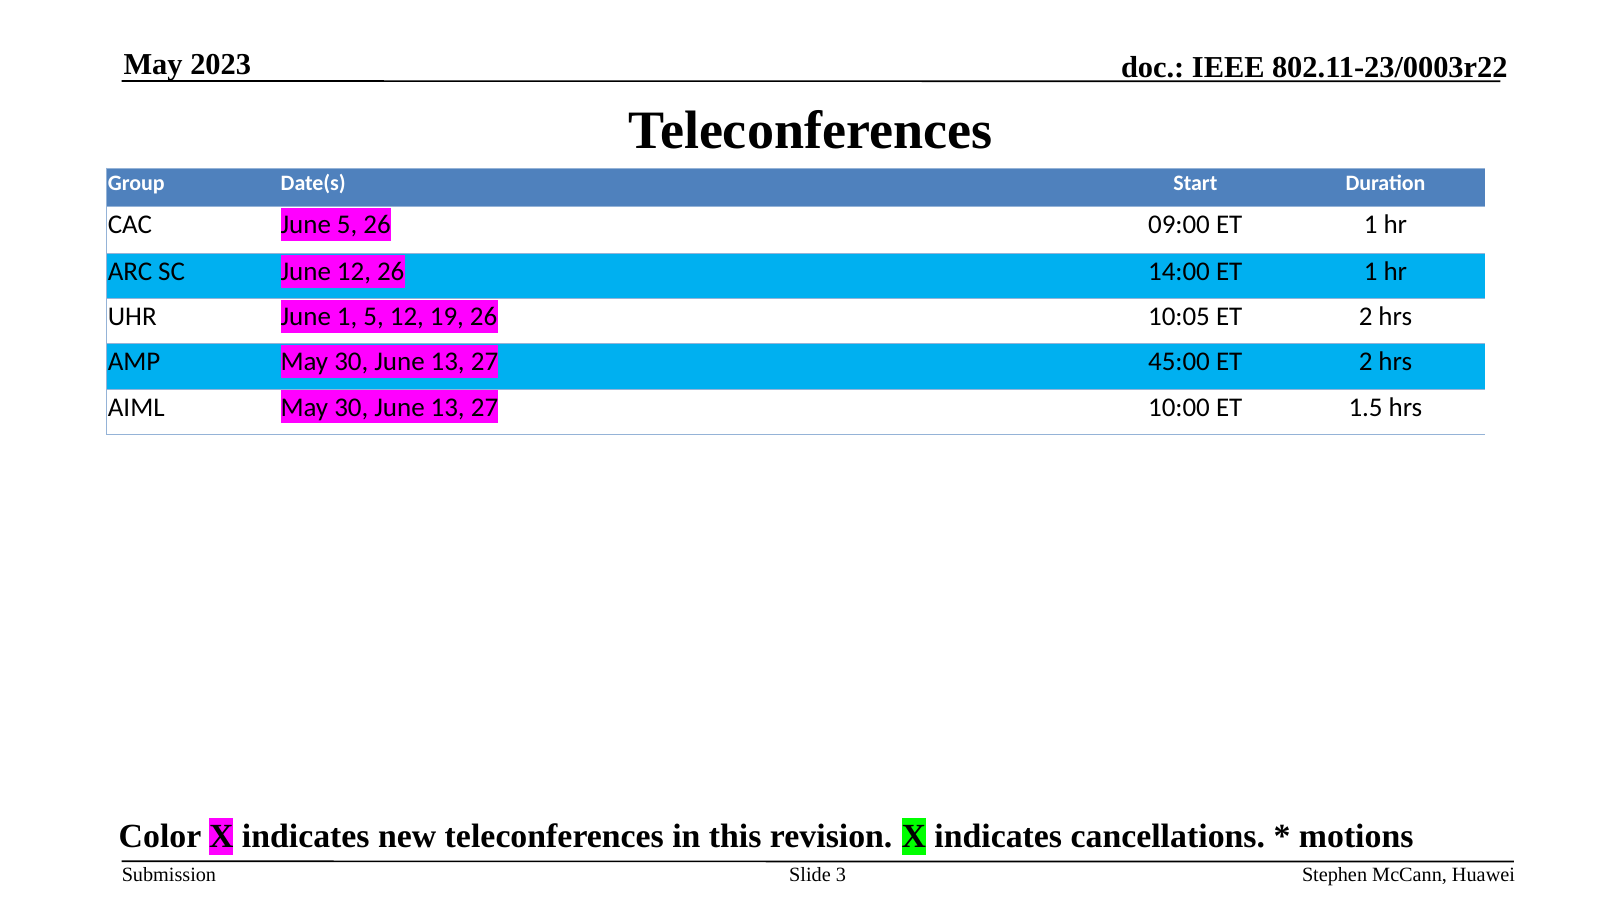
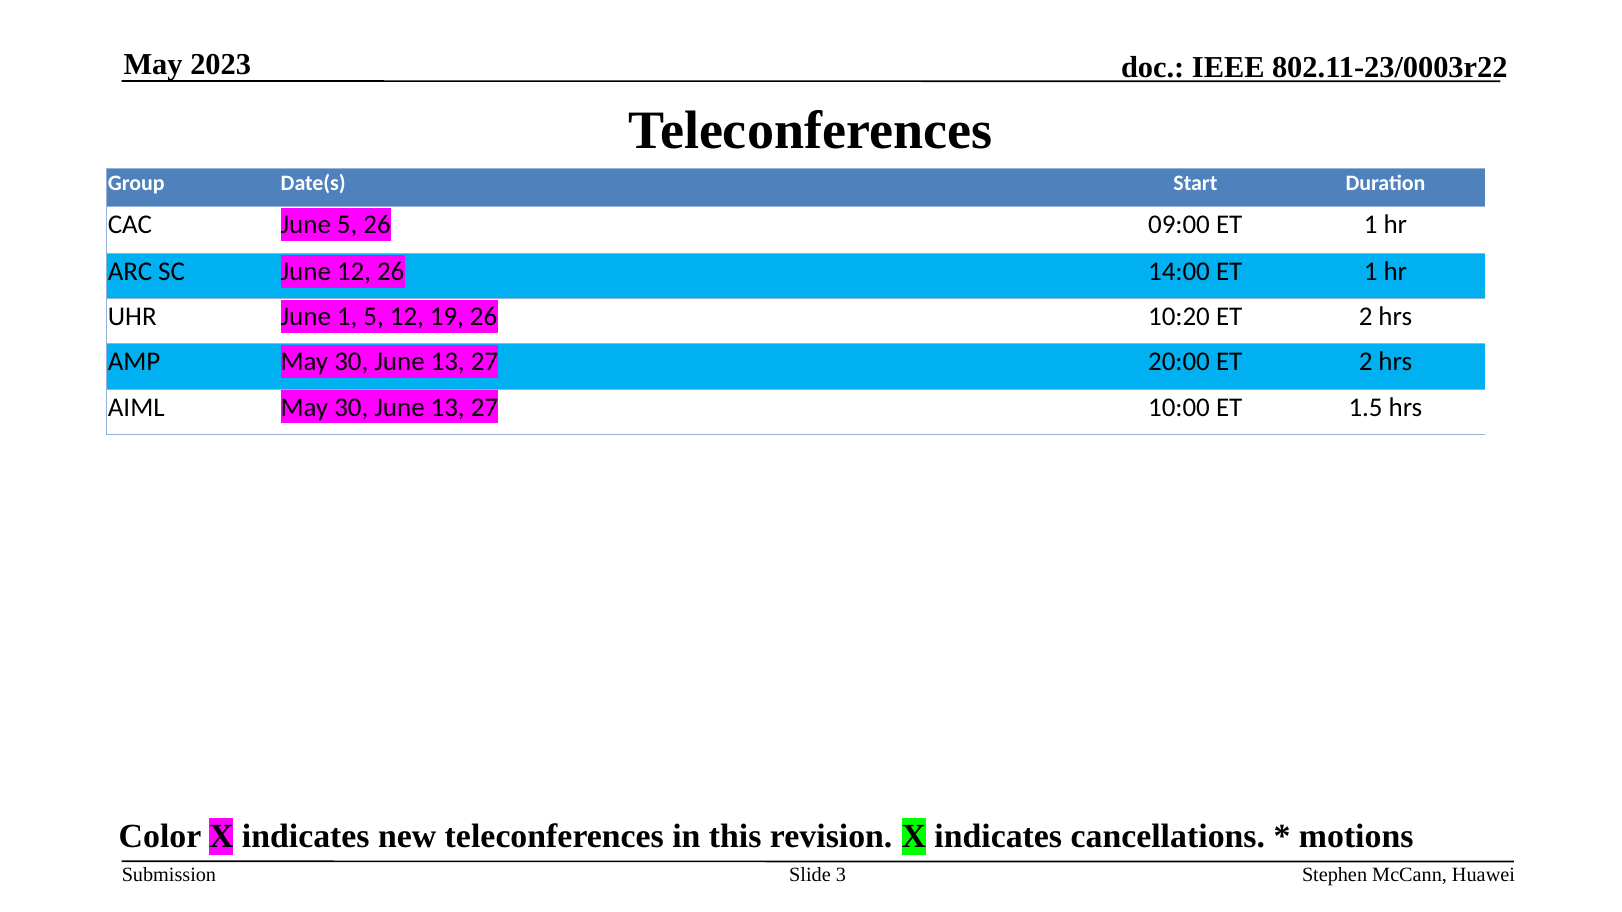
10:05: 10:05 -> 10:20
45:00: 45:00 -> 20:00
